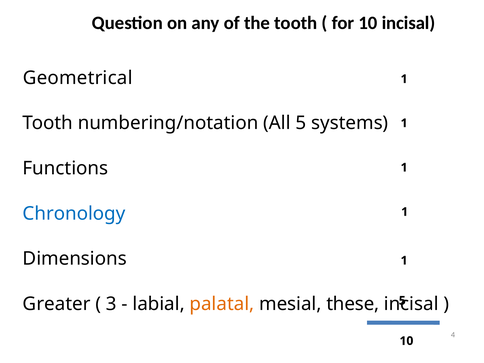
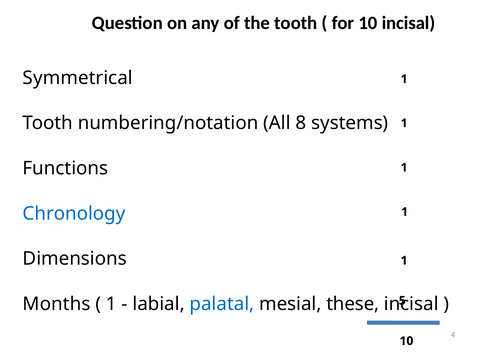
Geometrical: Geometrical -> Symmetrical
All 5: 5 -> 8
Greater: Greater -> Months
3 at (111, 304): 3 -> 1
palatal colour: orange -> blue
